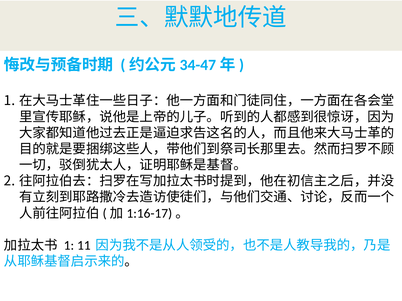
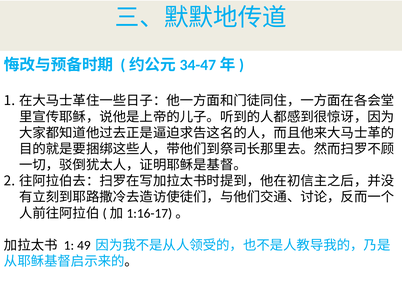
11: 11 -> 49
